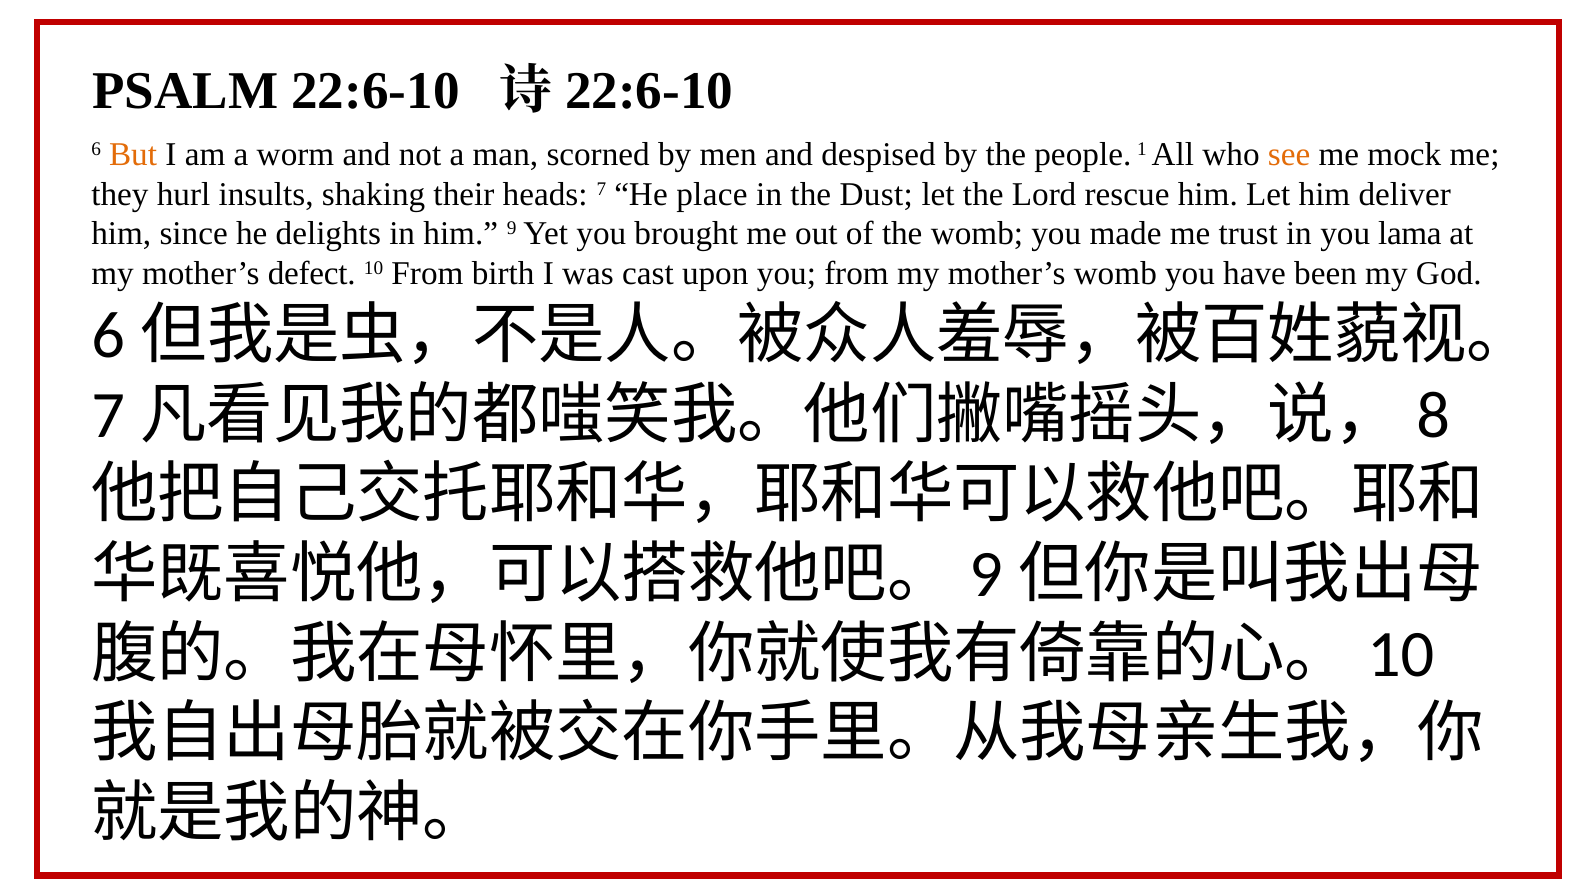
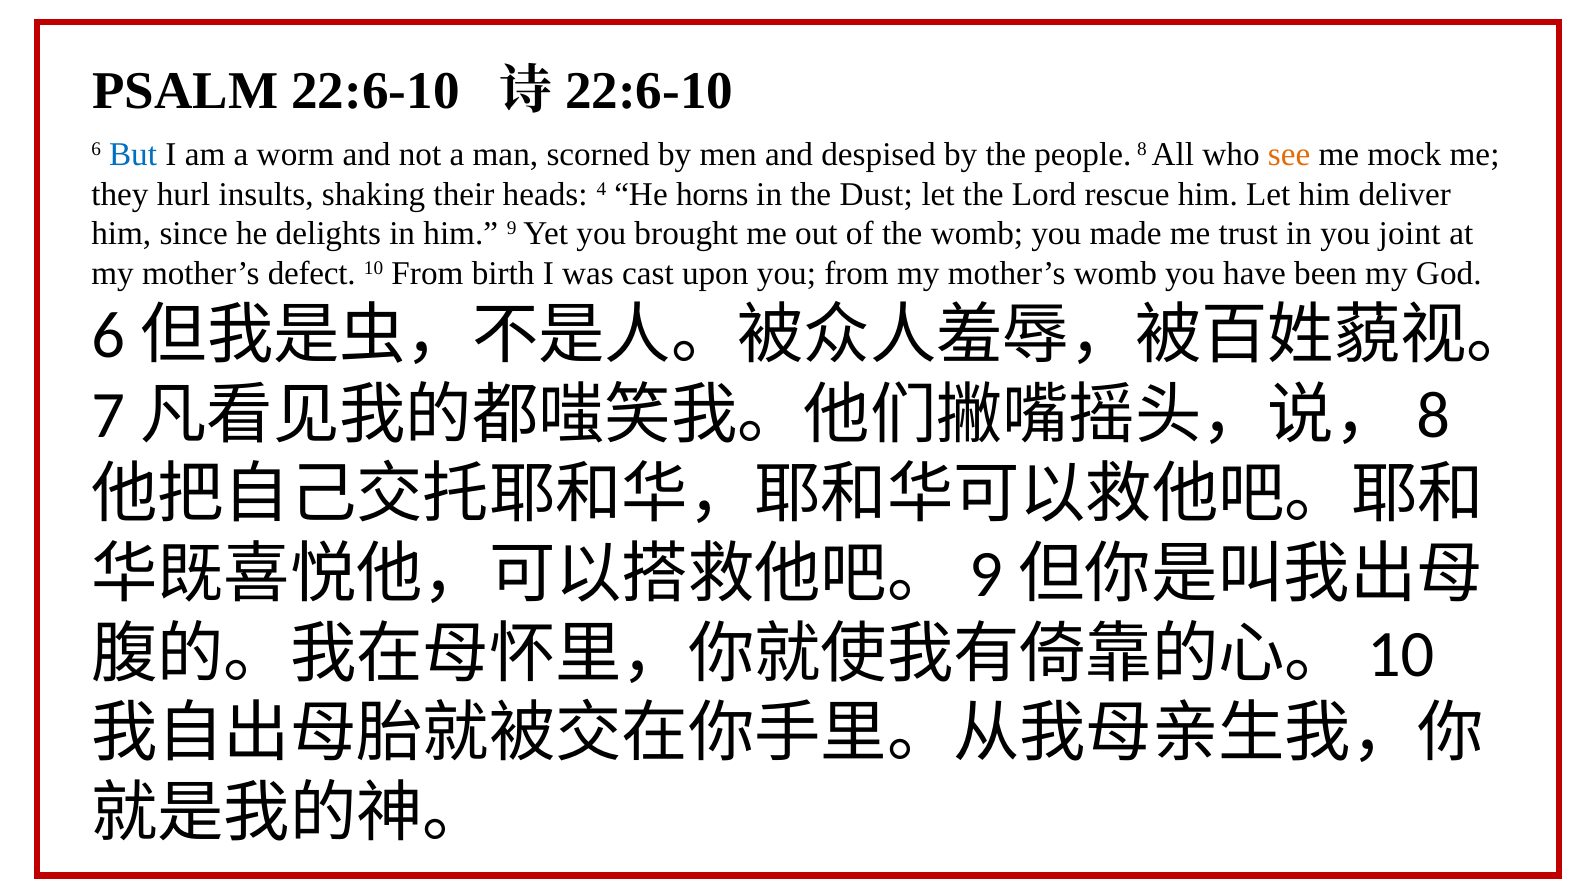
But colour: orange -> blue
1: 1 -> 8
7: 7 -> 4
place: place -> horns
lama: lama -> joint
